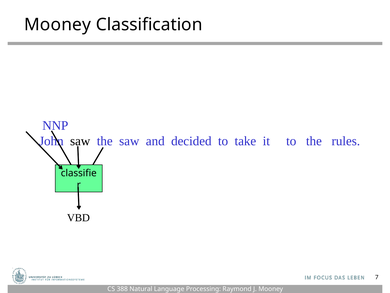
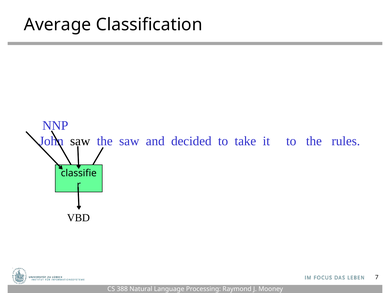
Mooney at (58, 25): Mooney -> Average
